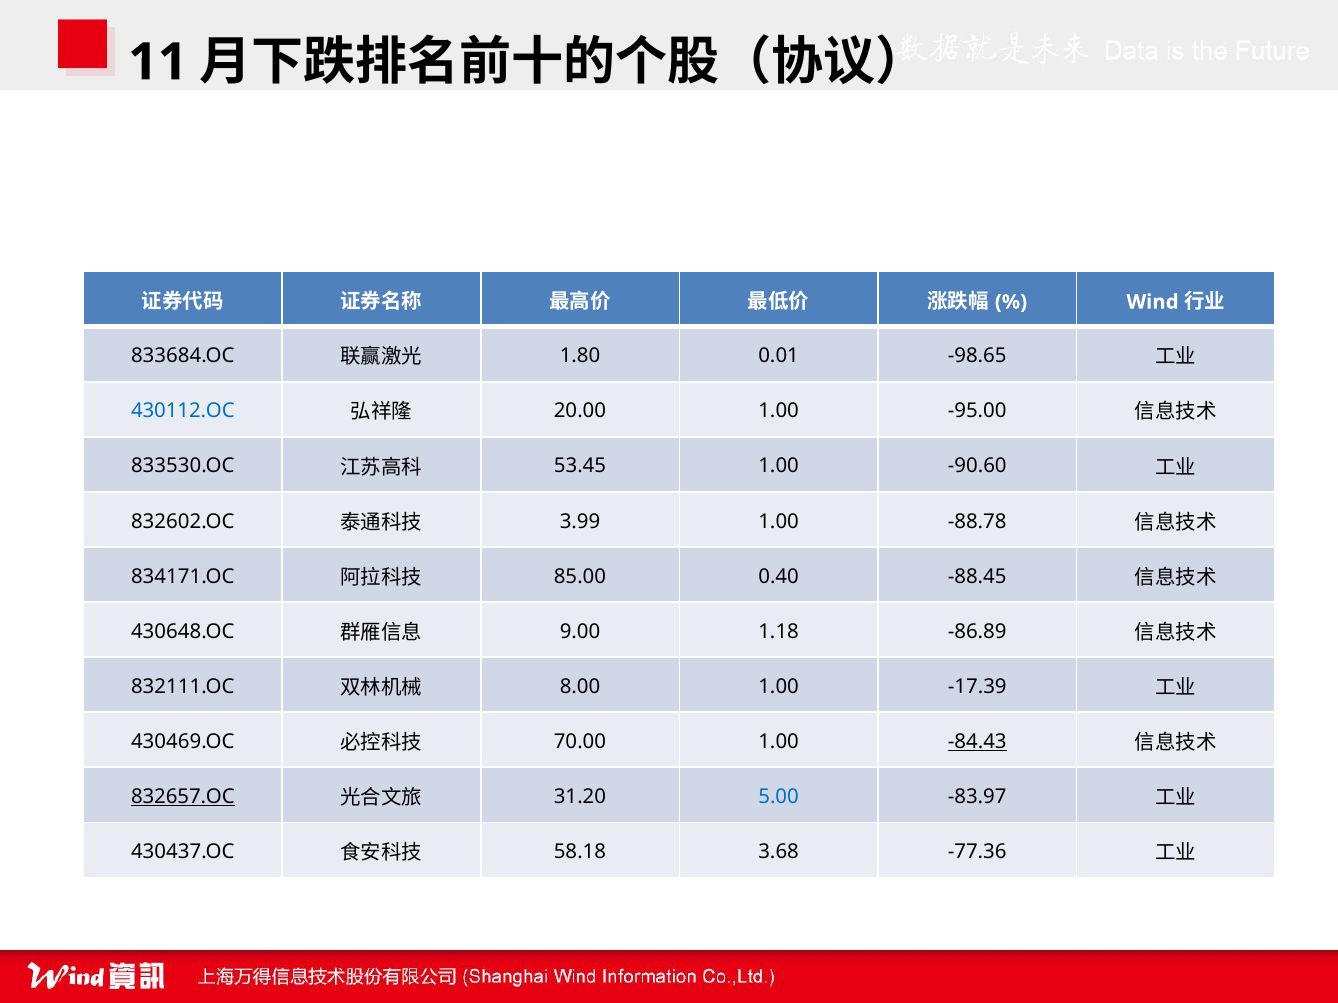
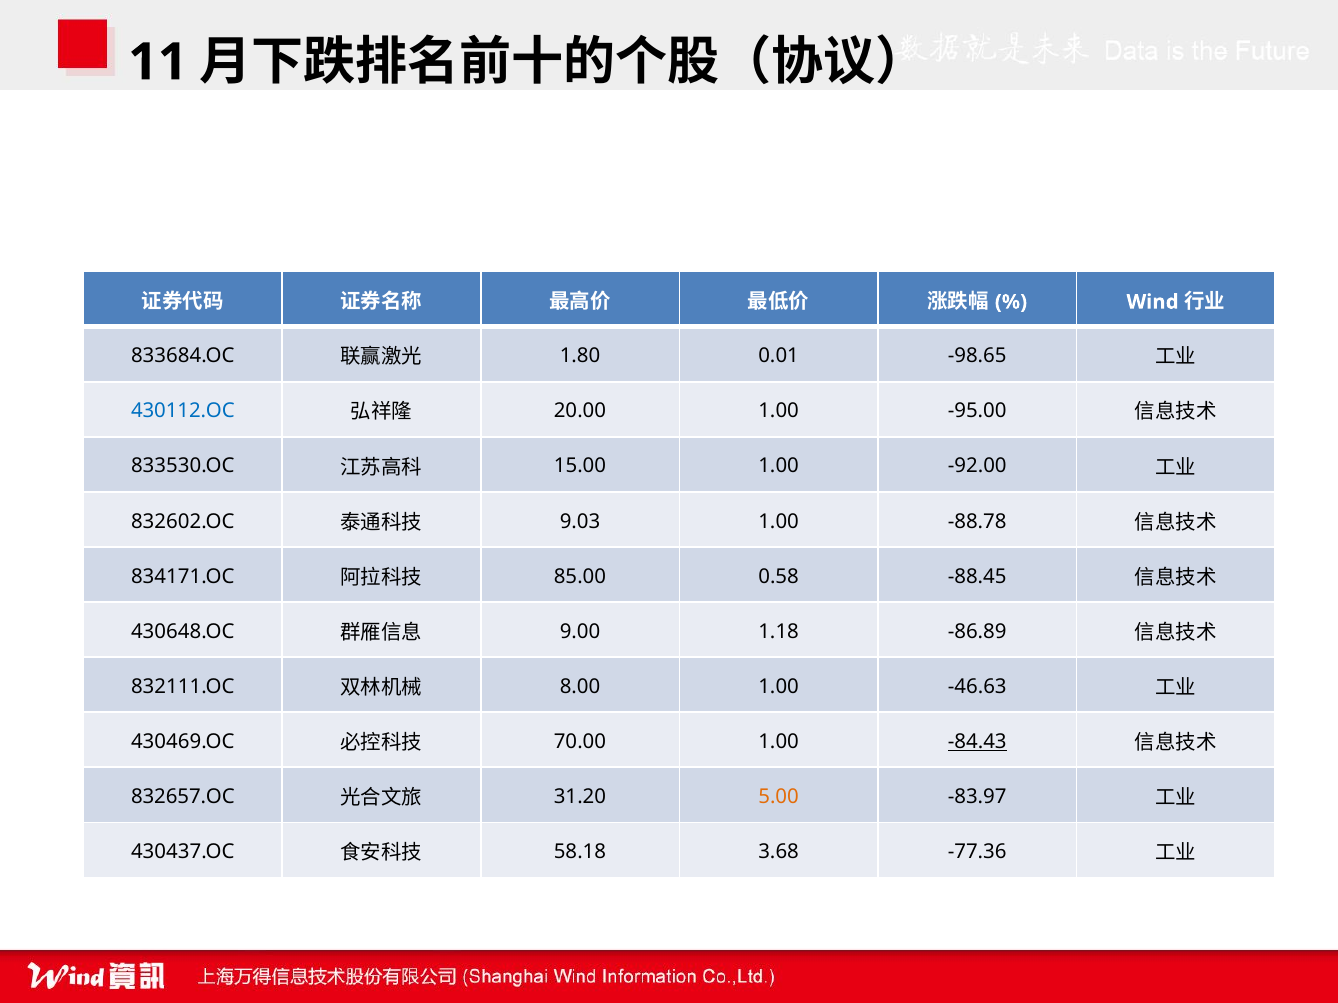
53.45: 53.45 -> 15.00
-90.60: -90.60 -> -92.00
3.99: 3.99 -> 9.03
0.40: 0.40 -> 0.58
-17.39: -17.39 -> -46.63
832657.OC underline: present -> none
5.00 colour: blue -> orange
